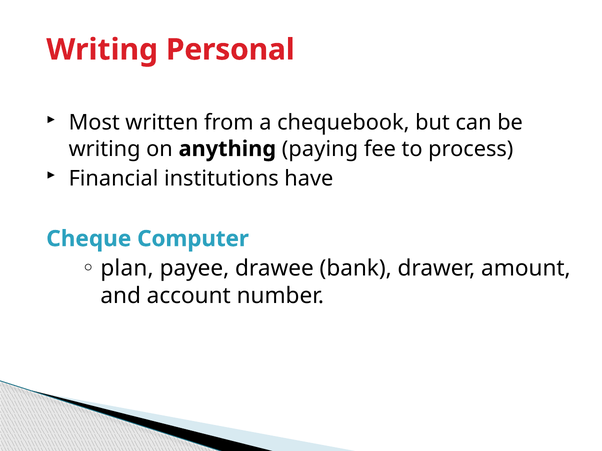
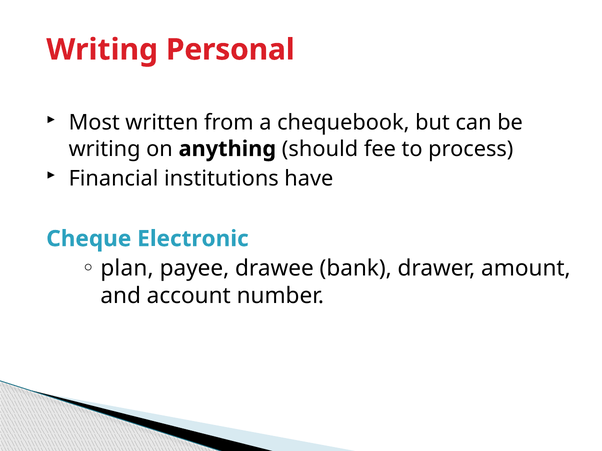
paying: paying -> should
Computer: Computer -> Electronic
